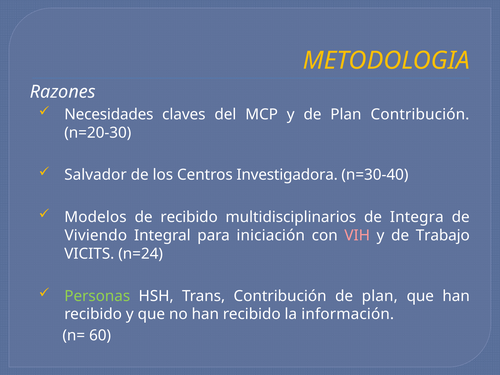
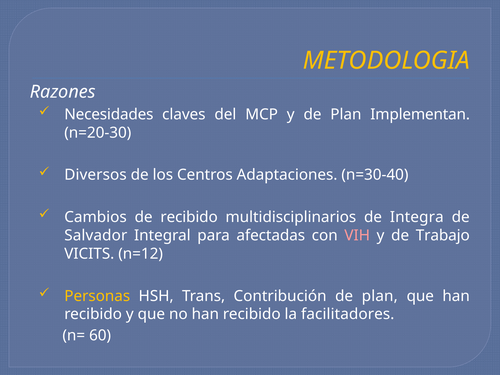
Plan Contribución: Contribución -> Implementan
Salvador: Salvador -> Diversos
Investigadora: Investigadora -> Adaptaciones
Modelos: Modelos -> Cambios
Viviendo: Viviendo -> Salvador
iniciación: iniciación -> afectadas
n=24: n=24 -> n=12
Personas colour: light green -> yellow
información: información -> facilitadores
